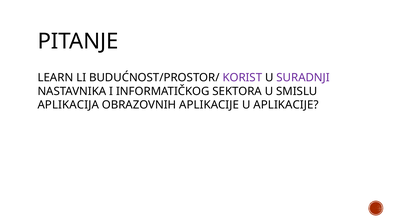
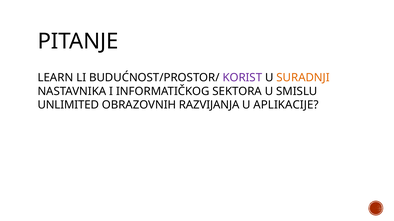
SURADNJI colour: purple -> orange
APLIKACIJA: APLIKACIJA -> UNLIMITED
OBRAZOVNIH APLIKACIJE: APLIKACIJE -> RAZVIJANJA
